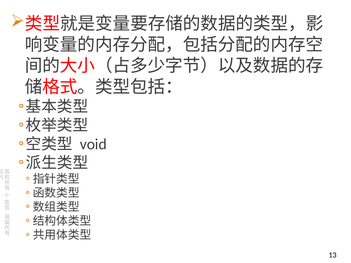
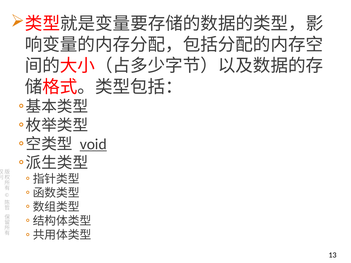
void underline: none -> present
